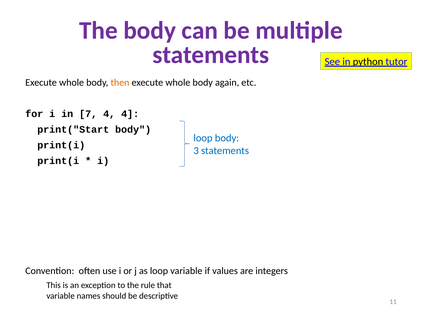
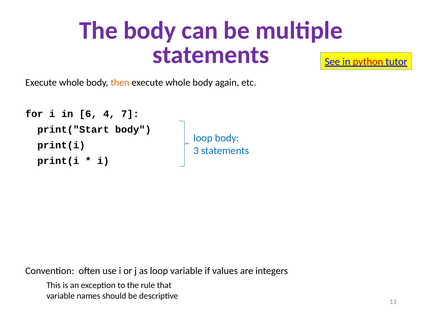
python colour: black -> red
7: 7 -> 6
4 4: 4 -> 7
